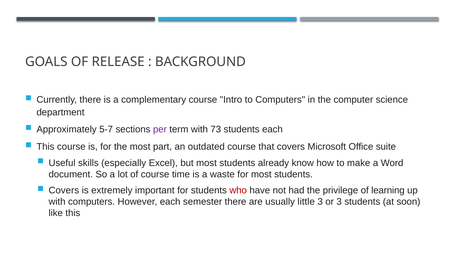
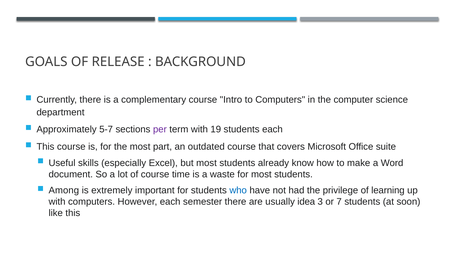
73: 73 -> 19
Covers at (64, 190): Covers -> Among
who colour: red -> blue
little: little -> idea
or 3: 3 -> 7
